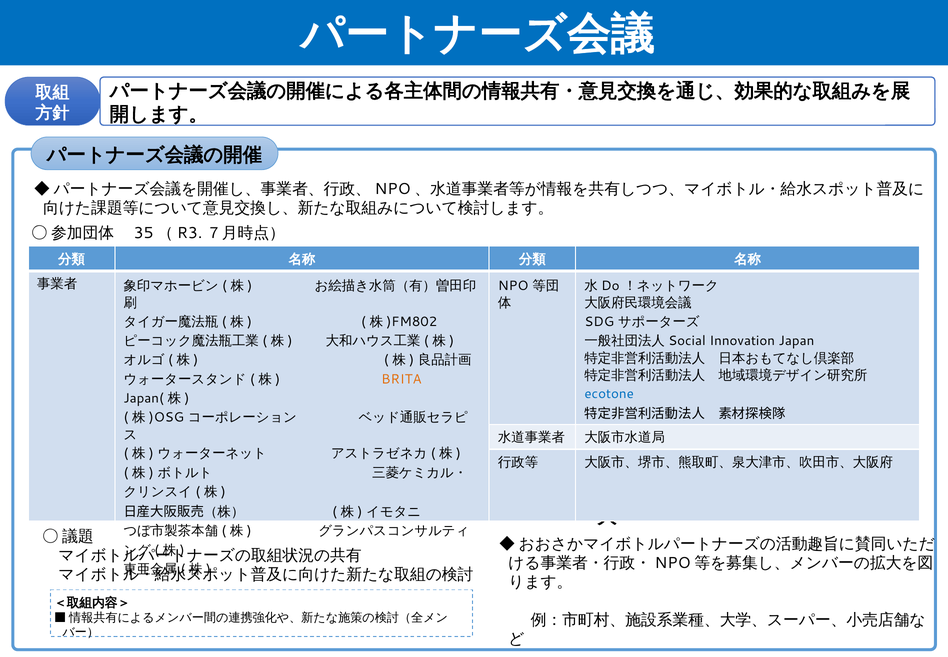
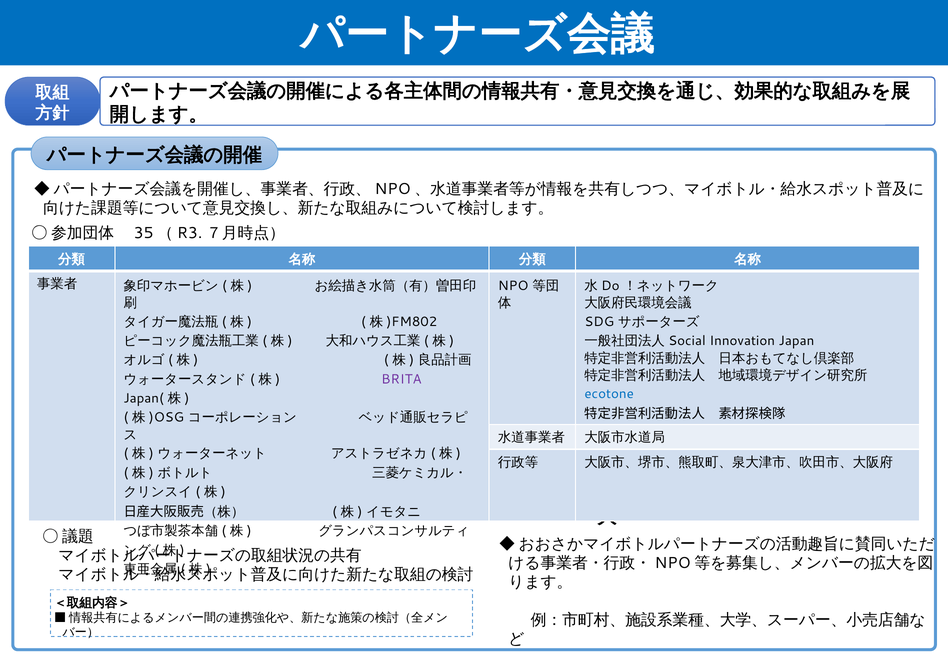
BRITA colour: orange -> purple
